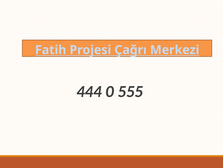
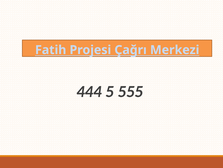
0: 0 -> 5
